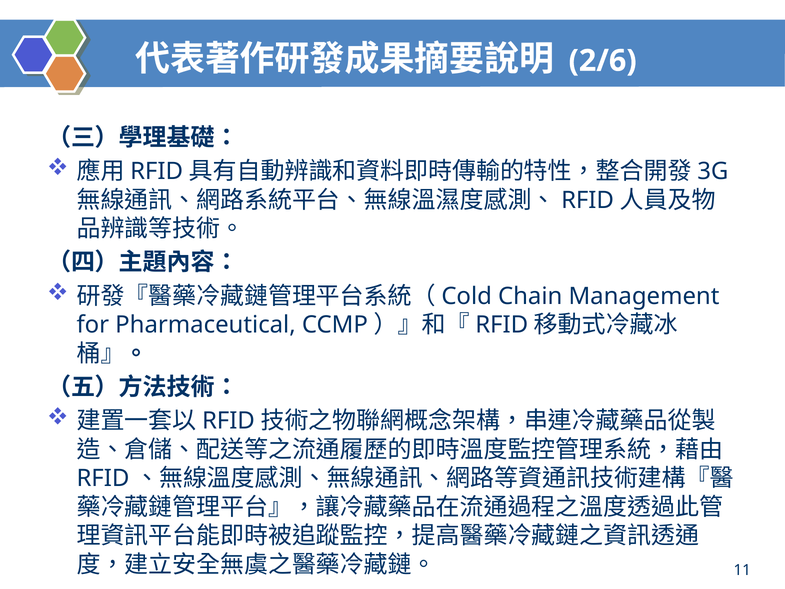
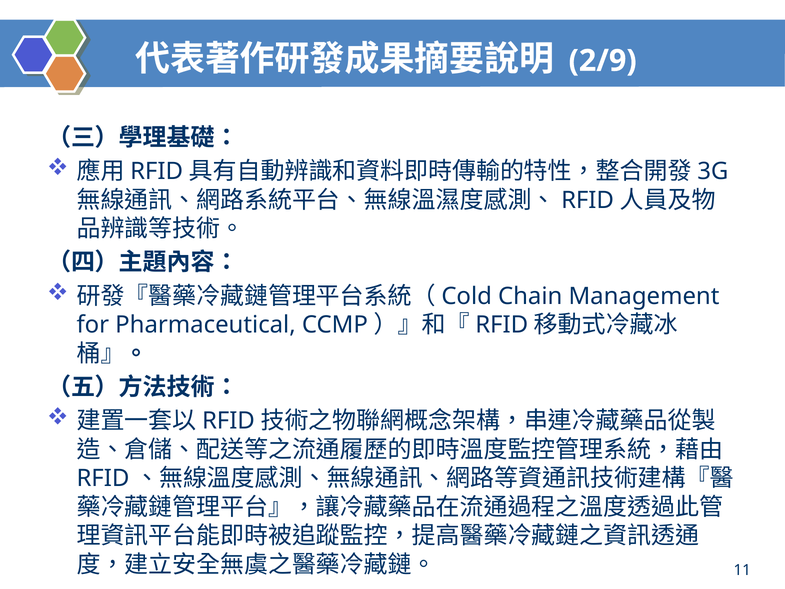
2/6: 2/6 -> 2/9
